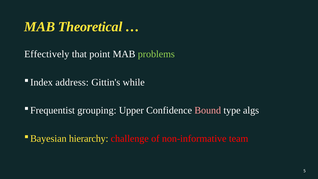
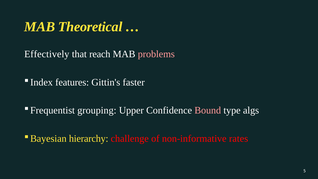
point: point -> reach
problems colour: light green -> pink
address: address -> features
while: while -> faster
team: team -> rates
